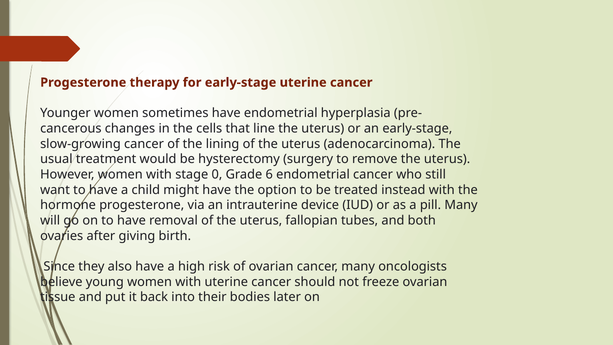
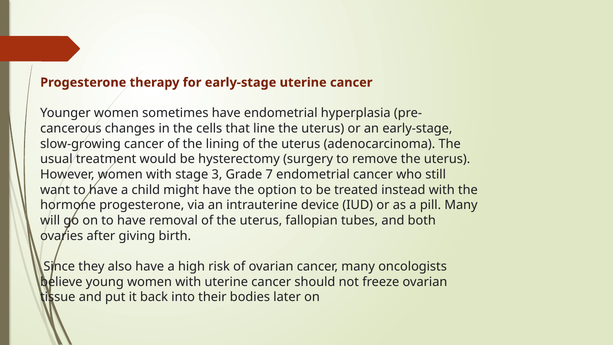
0: 0 -> 3
6: 6 -> 7
